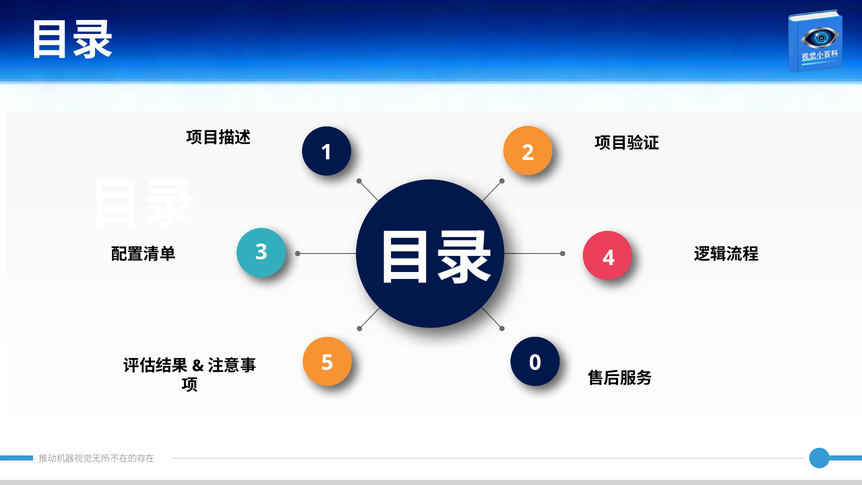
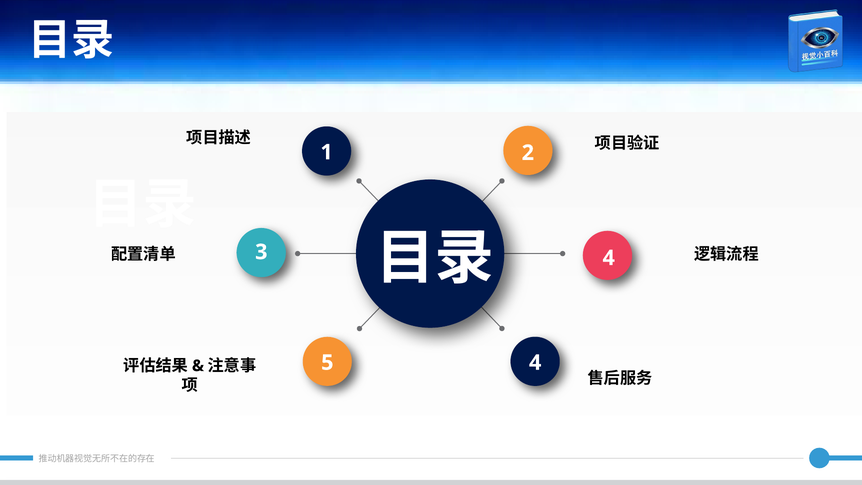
5 0: 0 -> 4
